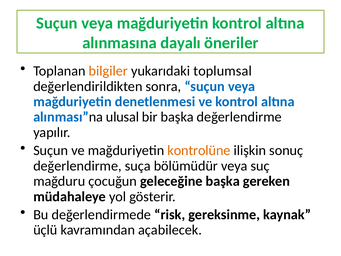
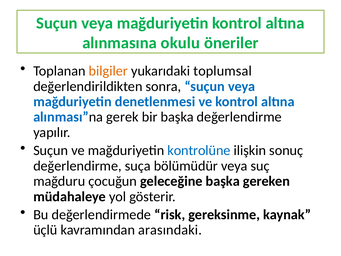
dayalı: dayalı -> okulu
ulusal: ulusal -> gerek
kontrolüne colour: orange -> blue
açabilecek: açabilecek -> arasındaki
